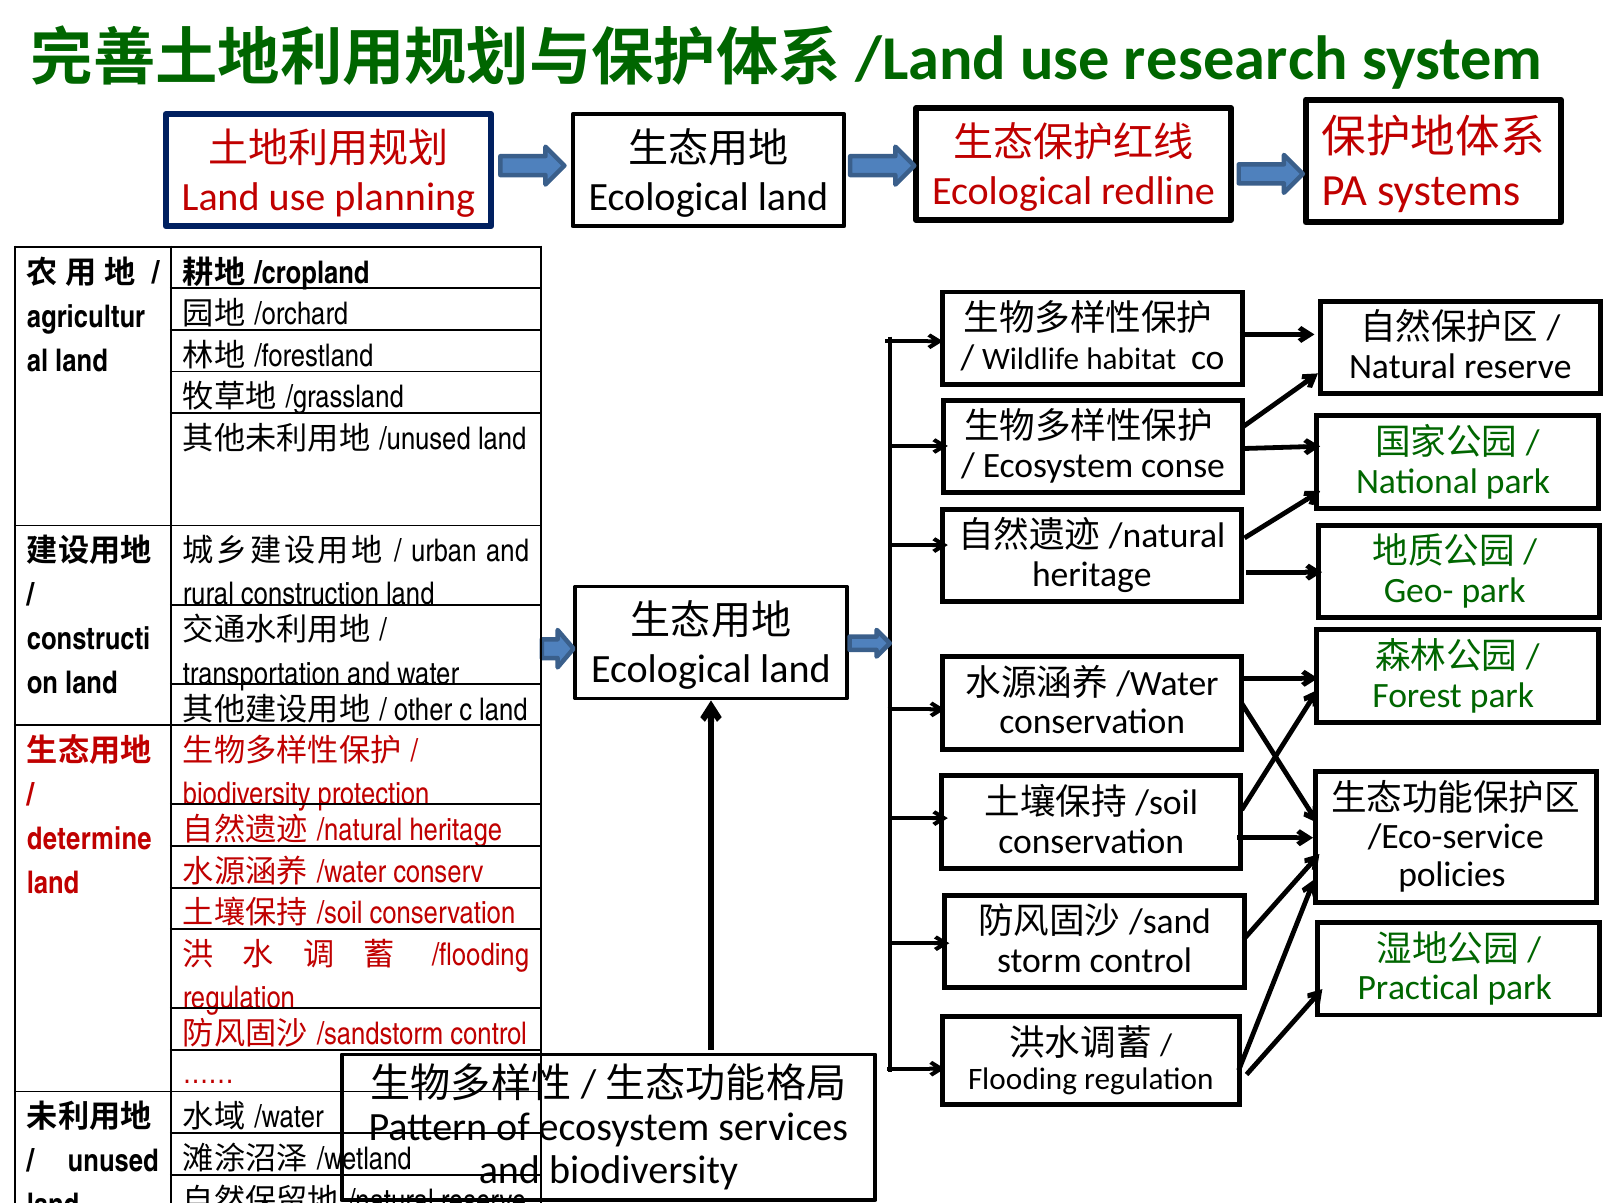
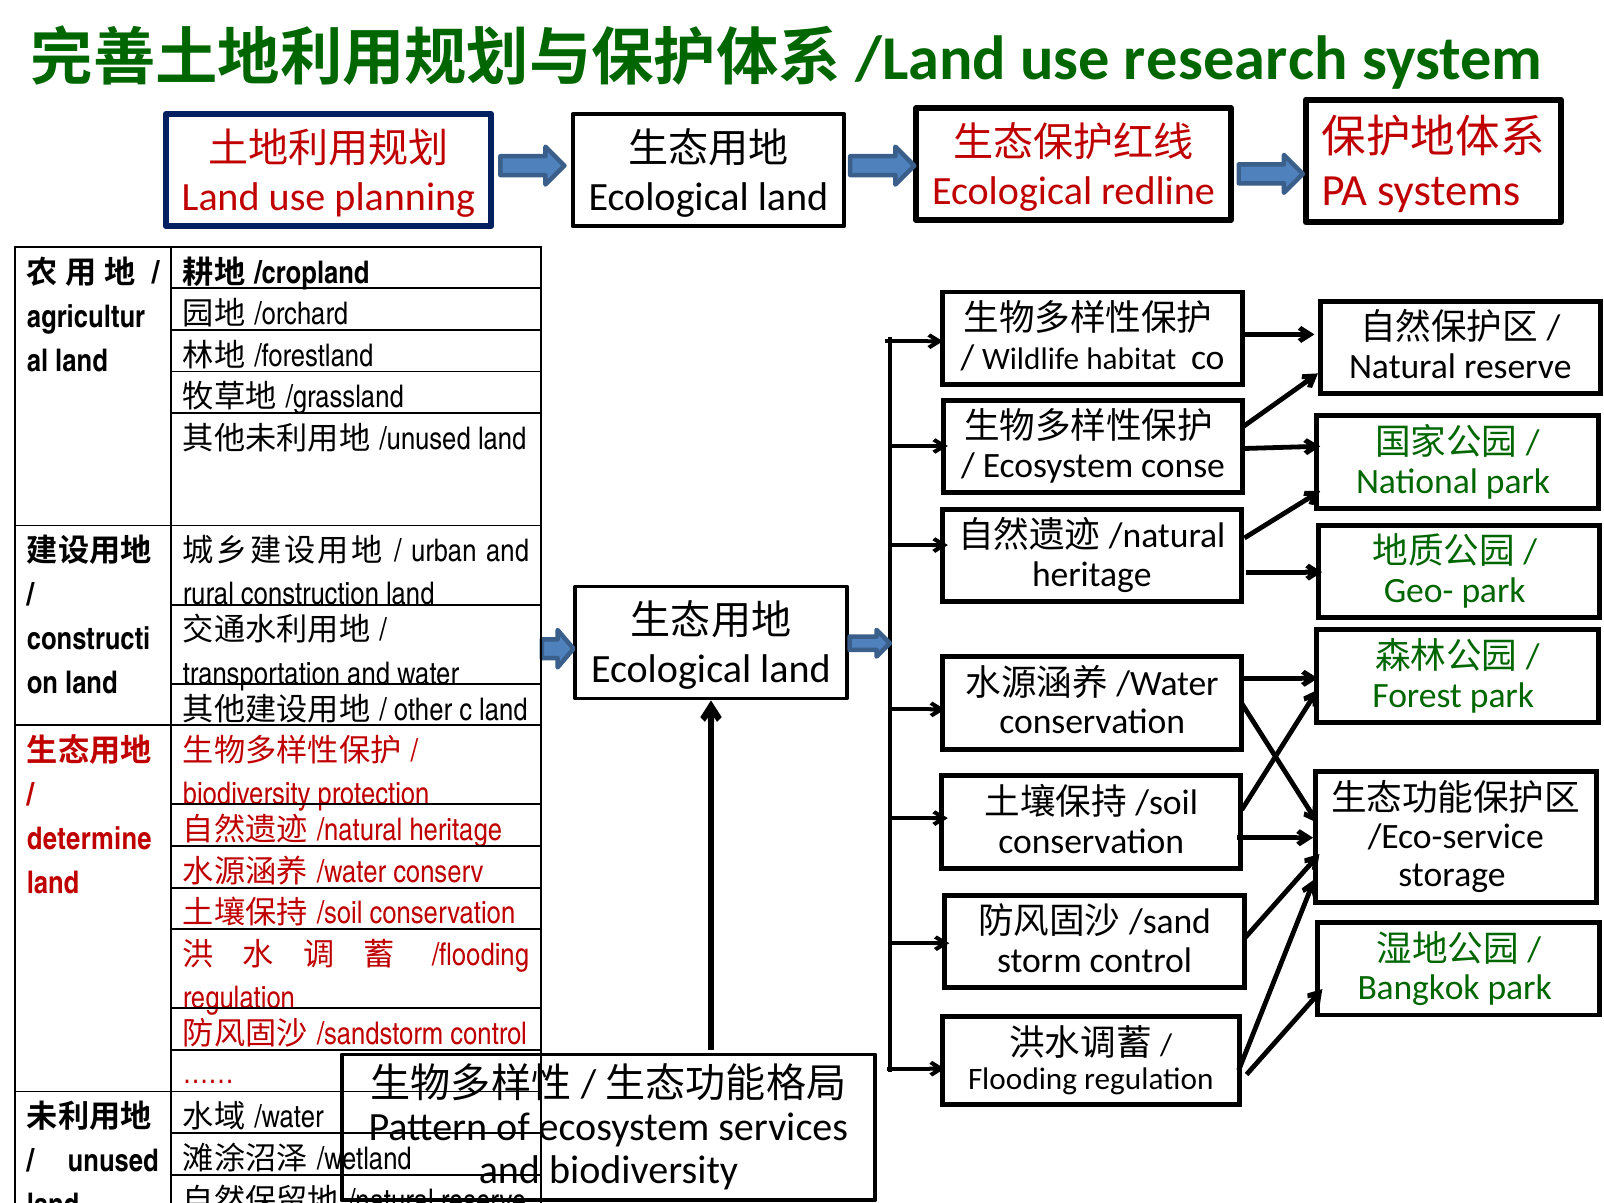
policies: policies -> storage
Practical: Practical -> Bangkok
